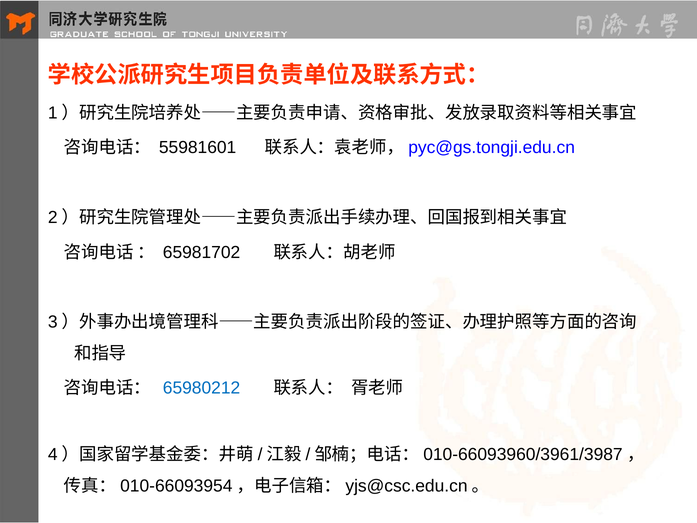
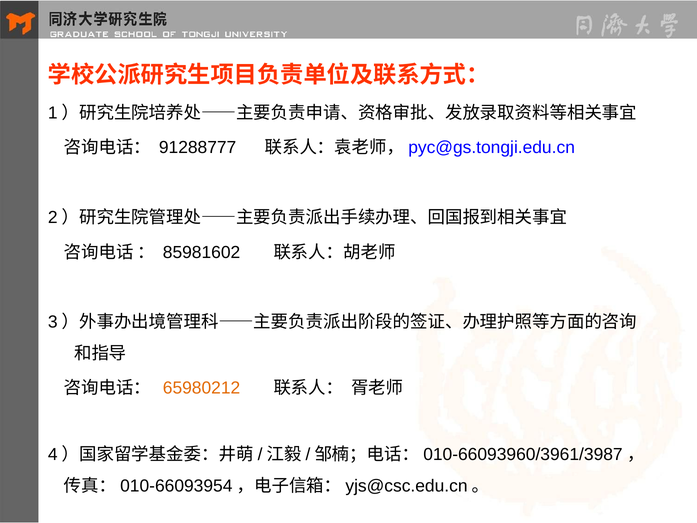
55981601: 55981601 -> 91288777
65981702: 65981702 -> 85981602
65980212 colour: blue -> orange
